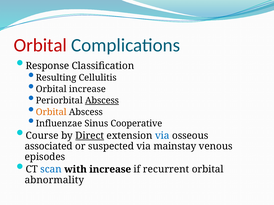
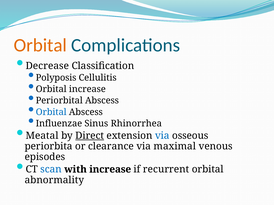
Orbital at (40, 45) colour: red -> orange
Response: Response -> Decrease
Resulting: Resulting -> Polyposis
Abscess at (102, 101) underline: present -> none
Orbital at (51, 112) colour: orange -> blue
Cooperative: Cooperative -> Rhinorrhea
Course: Course -> Meatal
associated: associated -> periorbita
suspected: suspected -> clearance
mainstay: mainstay -> maximal
